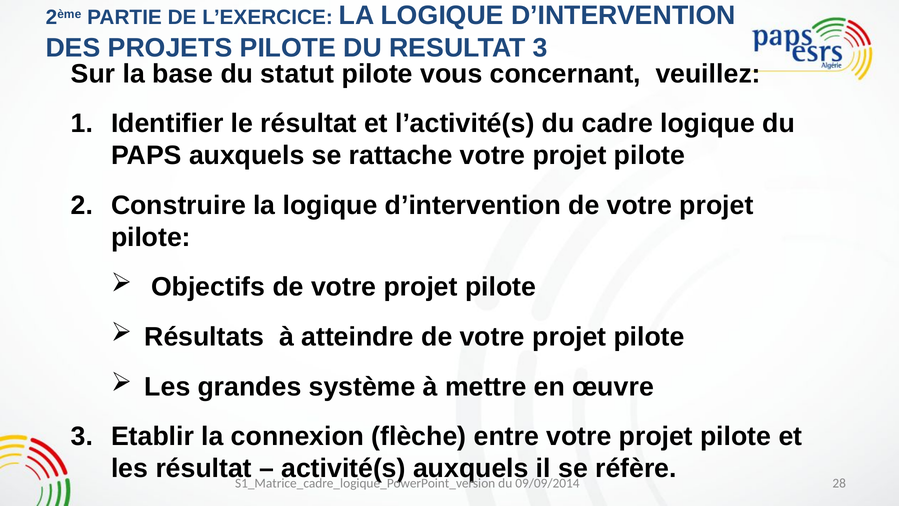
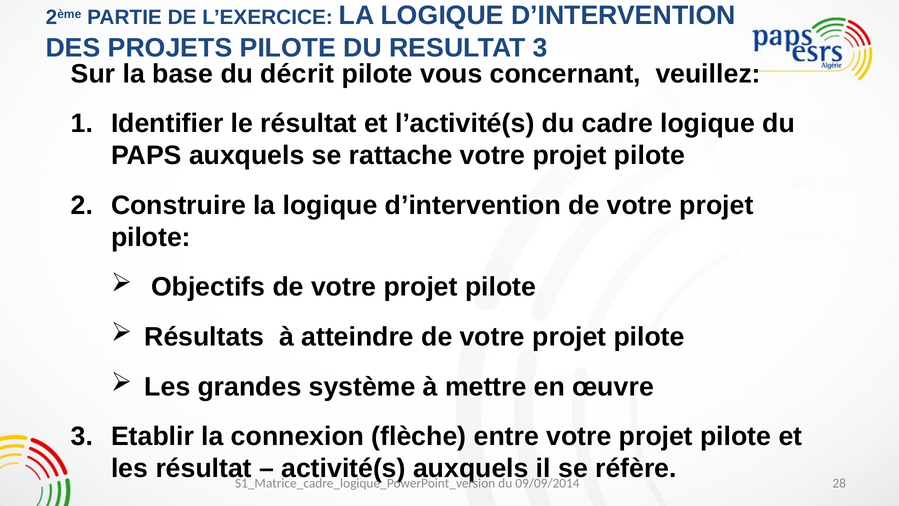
statut: statut -> décrit
